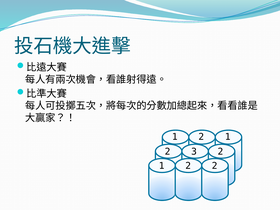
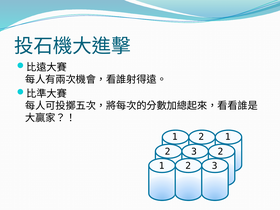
2 at (215, 166): 2 -> 3
